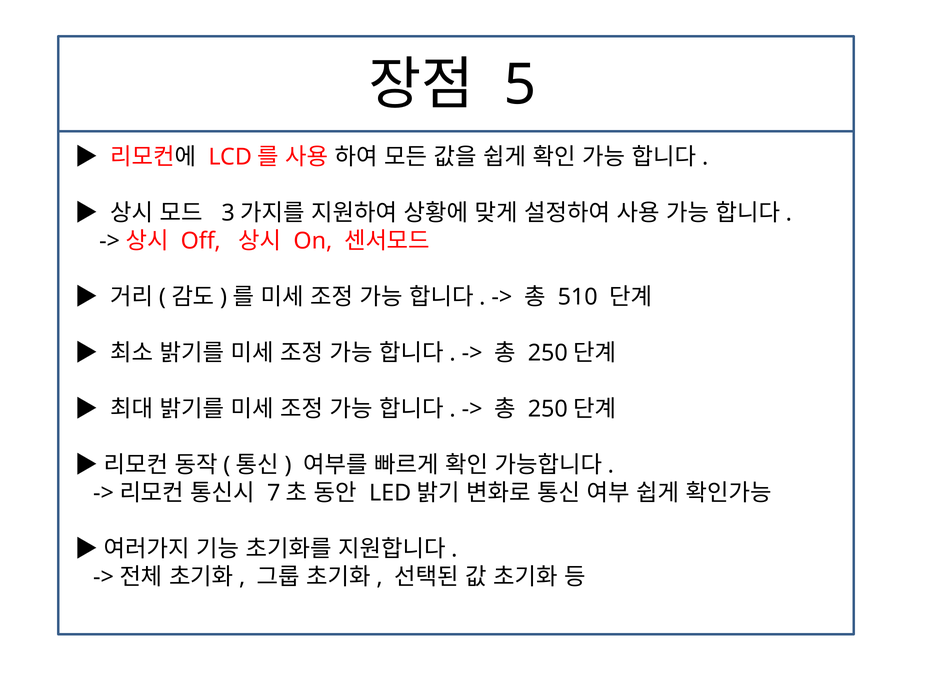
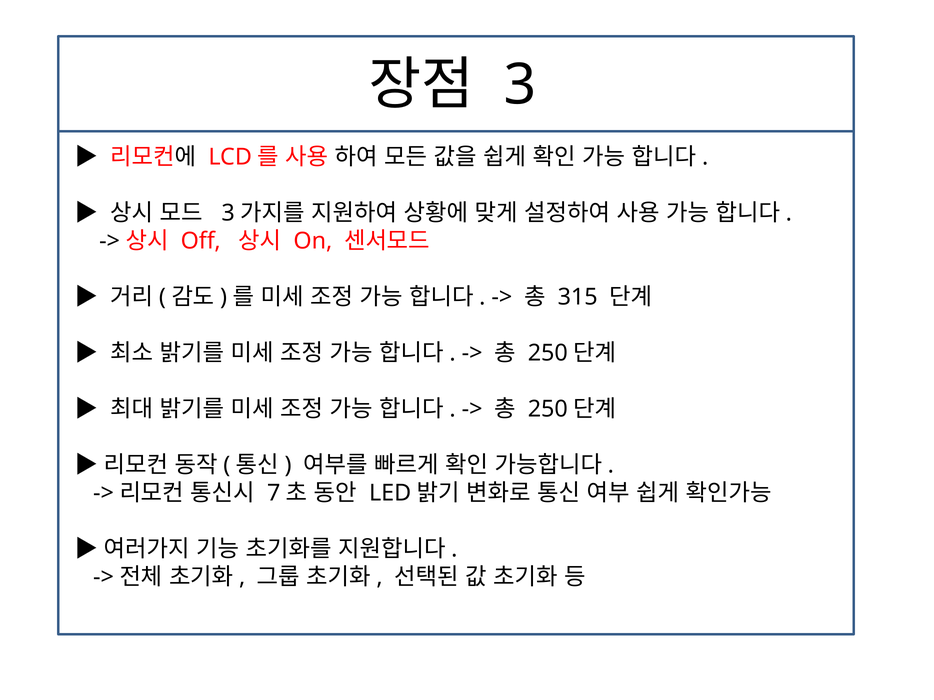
5: 5 -> 3
510: 510 -> 315
